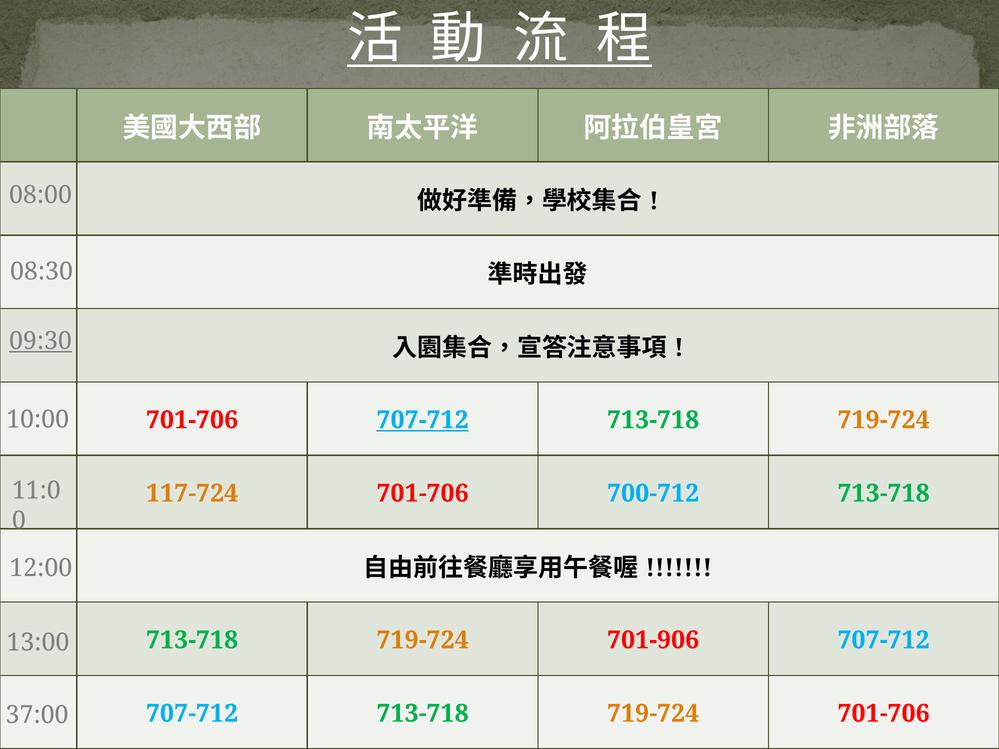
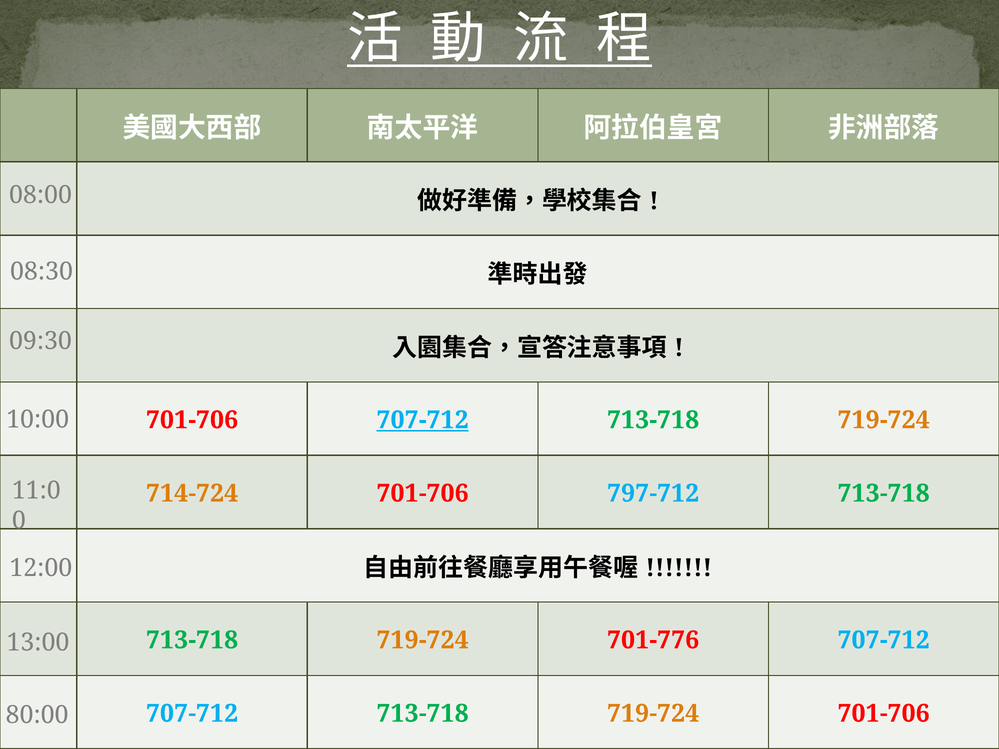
09:30 underline: present -> none
117-724: 117-724 -> 714-724
700-712: 700-712 -> 797-712
701-906: 701-906 -> 701-776
37:00: 37:00 -> 80:00
